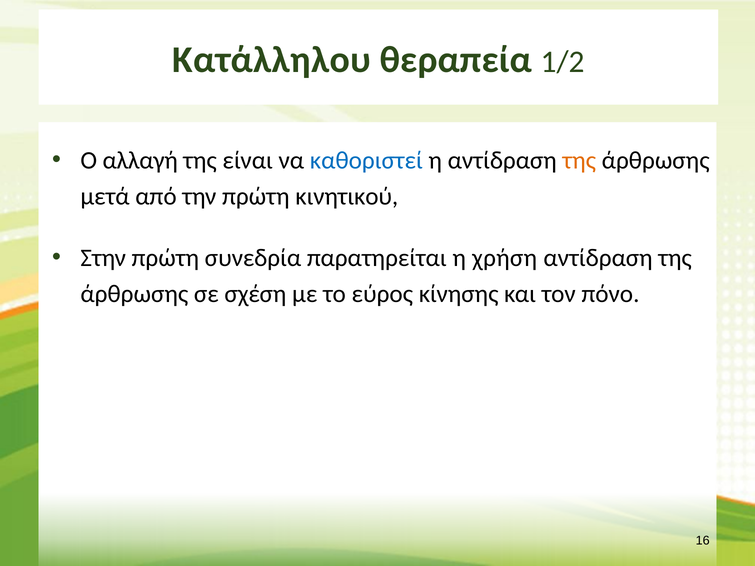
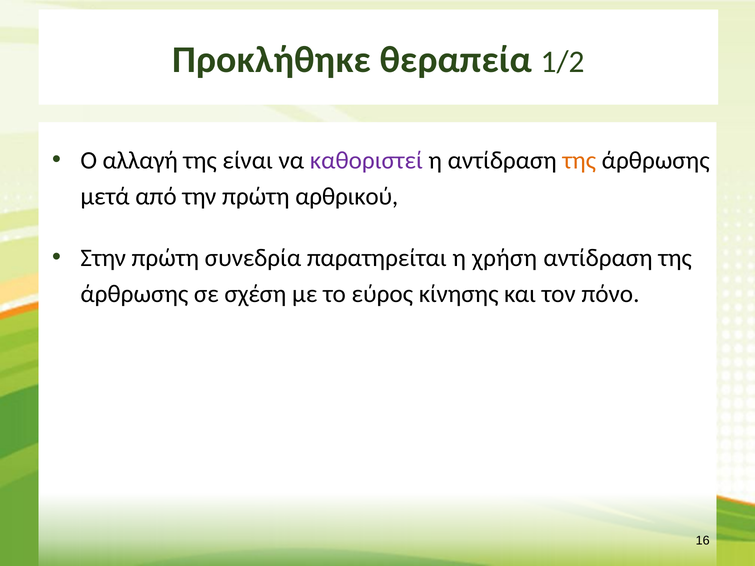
Κατάλληλου: Κατάλληλου -> Προκλήθηκε
καθοριστεί colour: blue -> purple
κινητικού: κινητικού -> αρθρικού
